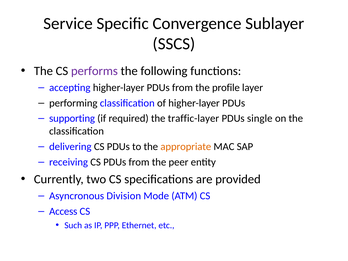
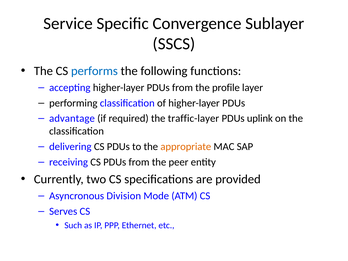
performs colour: purple -> blue
supporting: supporting -> advantage
single: single -> uplink
Access: Access -> Serves
